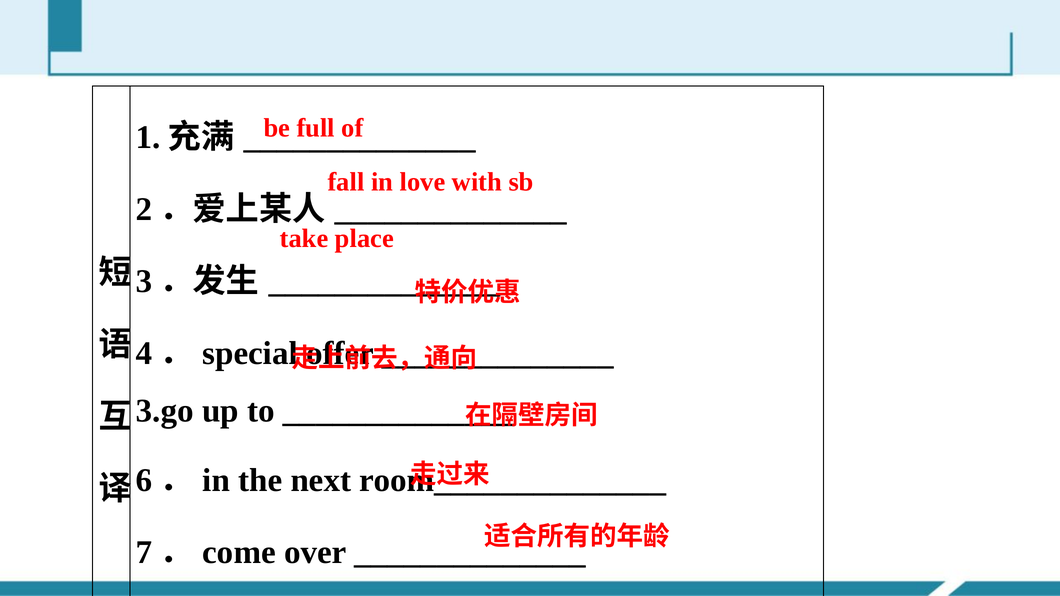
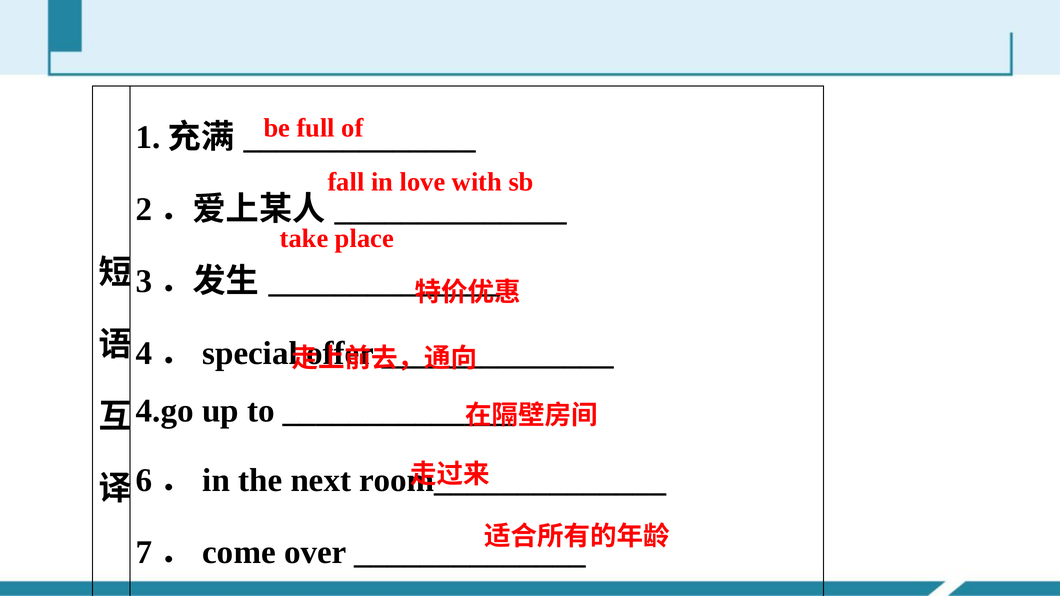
3.go: 3.go -> 4.go
